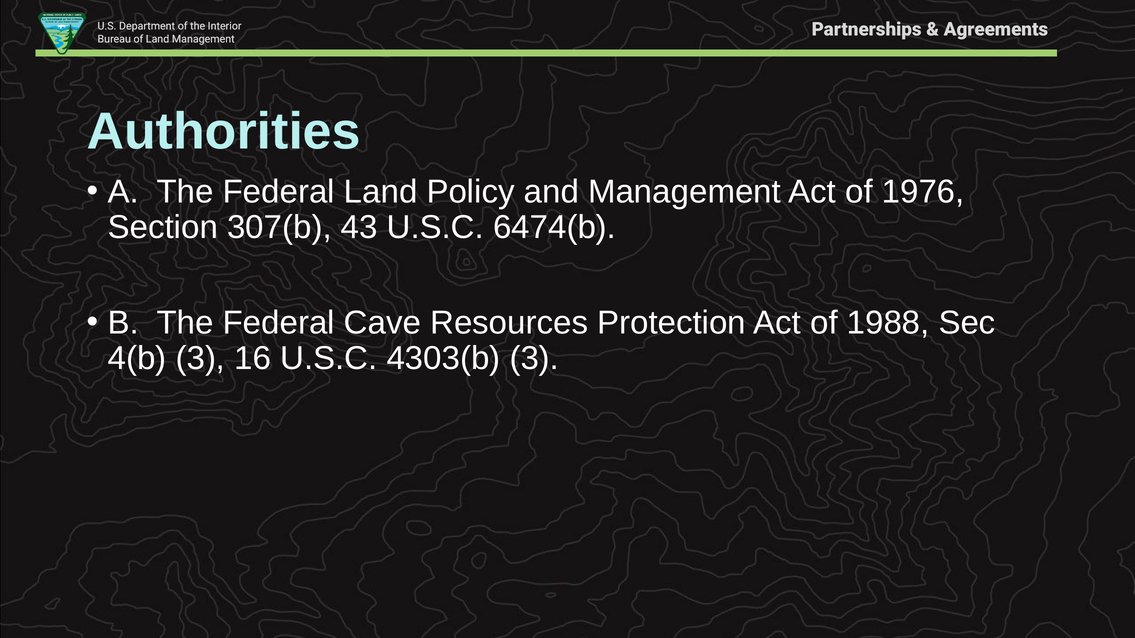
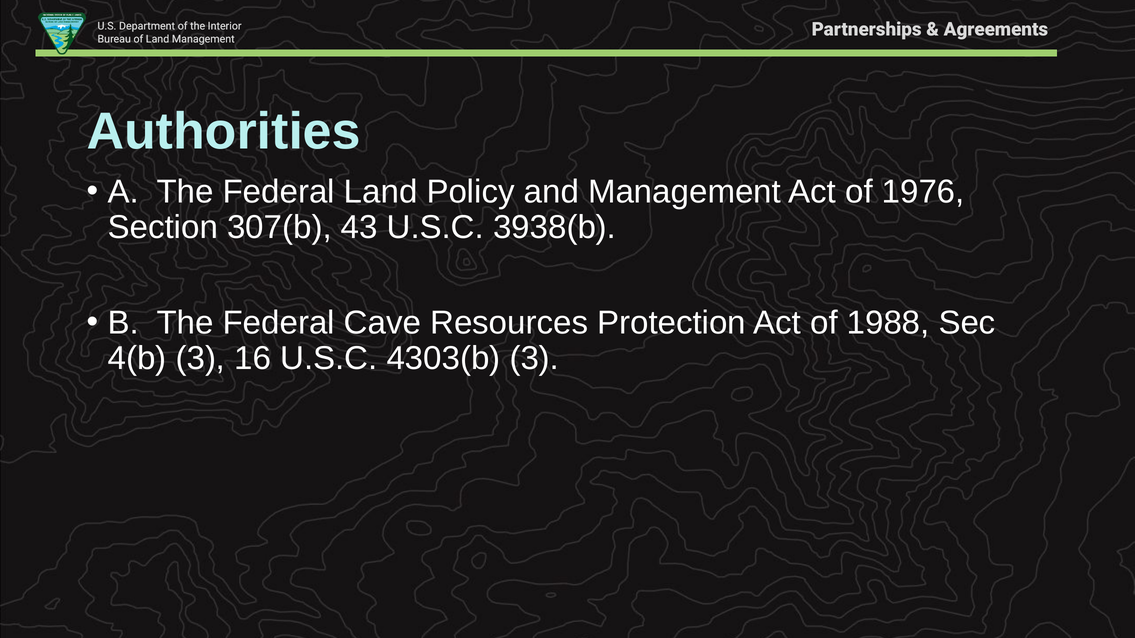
6474(b: 6474(b -> 3938(b
